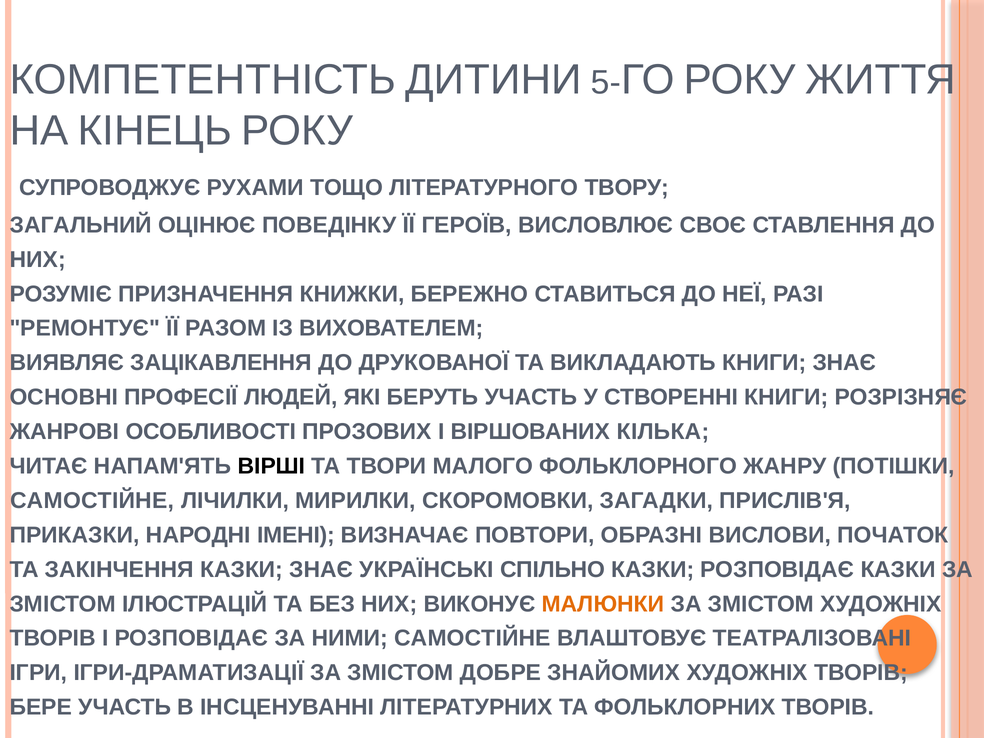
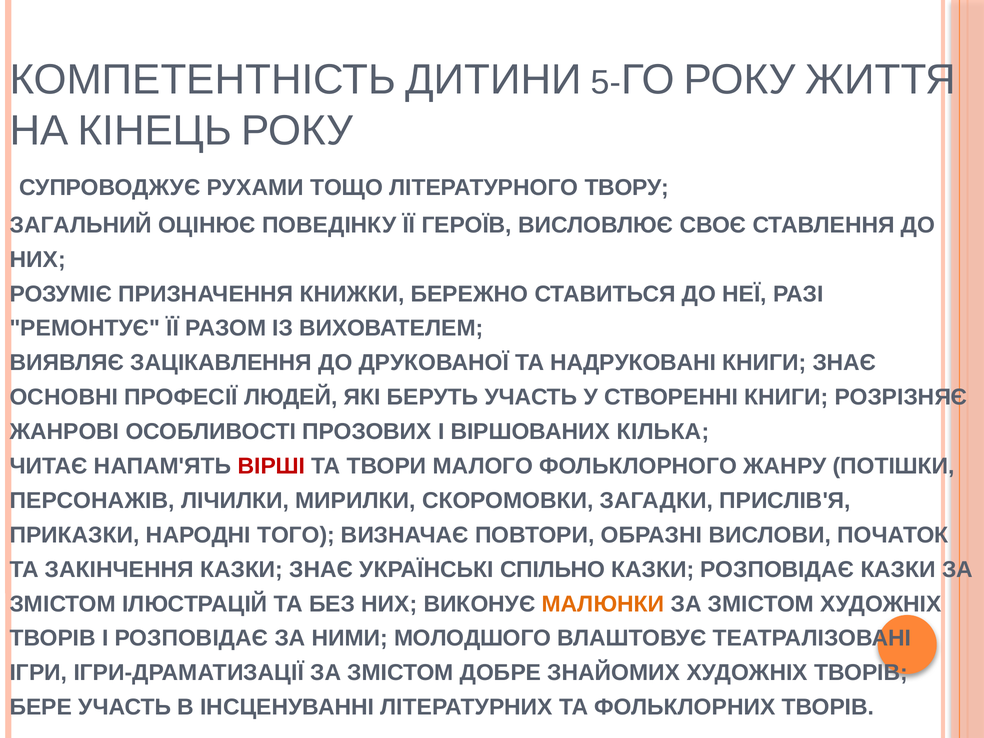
ВИКЛАДАЮТЬ: ВИКЛАДАЮТЬ -> НАДРУКОВАНІ
ВІРШІ colour: black -> red
САМОСТІЙНЕ at (92, 501): САМОСТІЙНЕ -> ПЕРСОНАЖІВ
ІМЕНІ: ІМЕНІ -> ТОГО
НИМИ САМОСТІЙНЕ: САМОСТІЙНЕ -> МОЛОДШОГО
